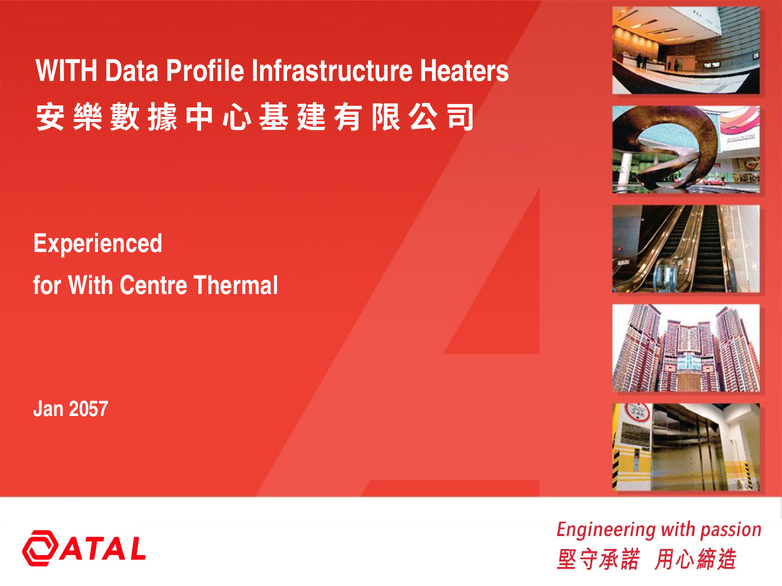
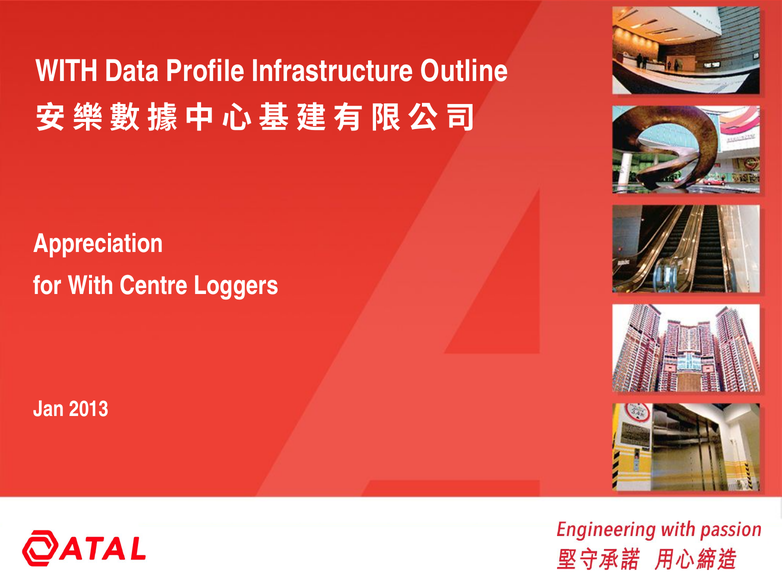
Heaters: Heaters -> Outline
Experienced: Experienced -> Appreciation
Thermal: Thermal -> Loggers
2057: 2057 -> 2013
